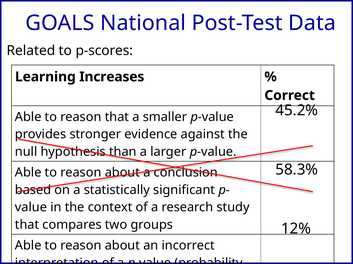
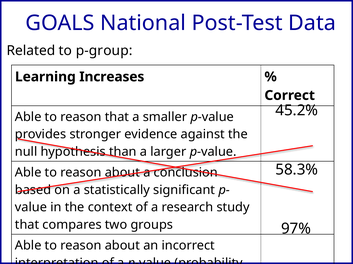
p-scores: p-scores -> p-group
12%: 12% -> 97%
